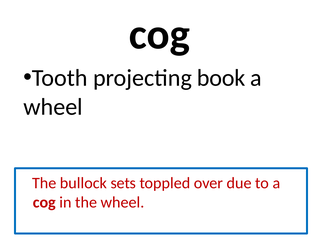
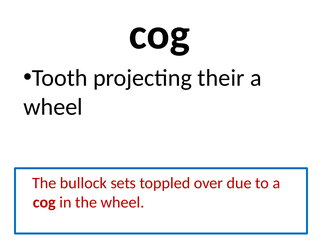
book: book -> their
